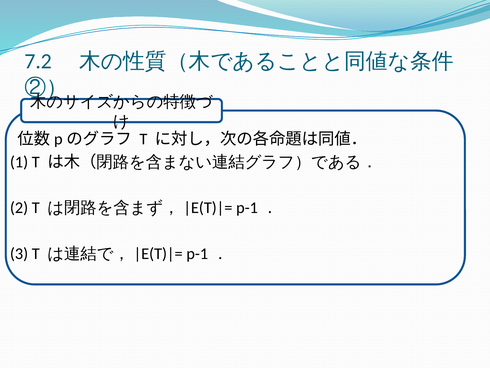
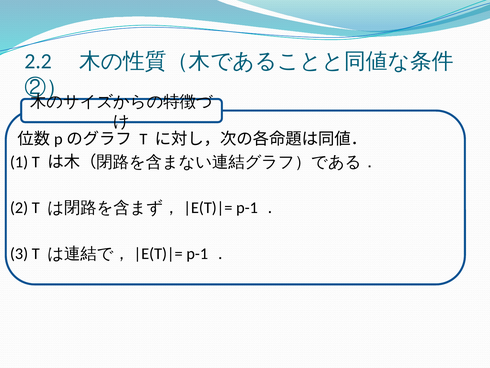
7.2: 7.2 -> 2.2
